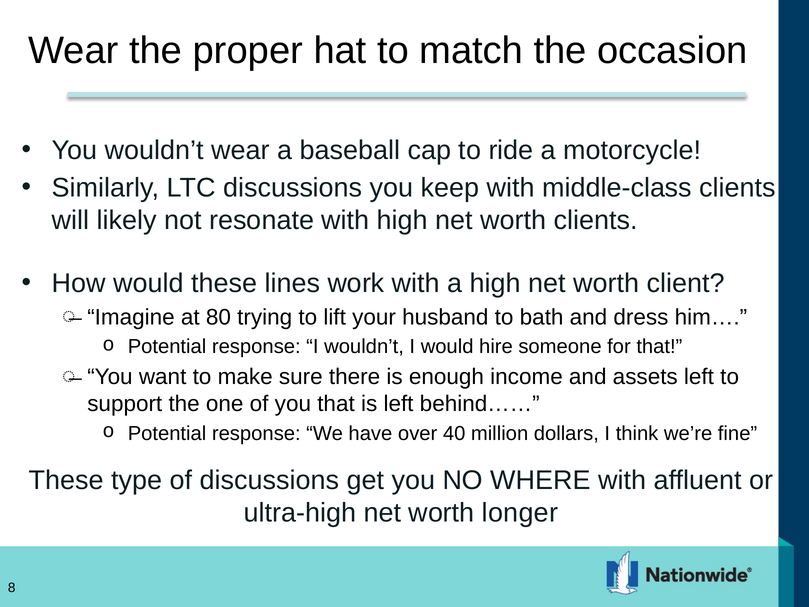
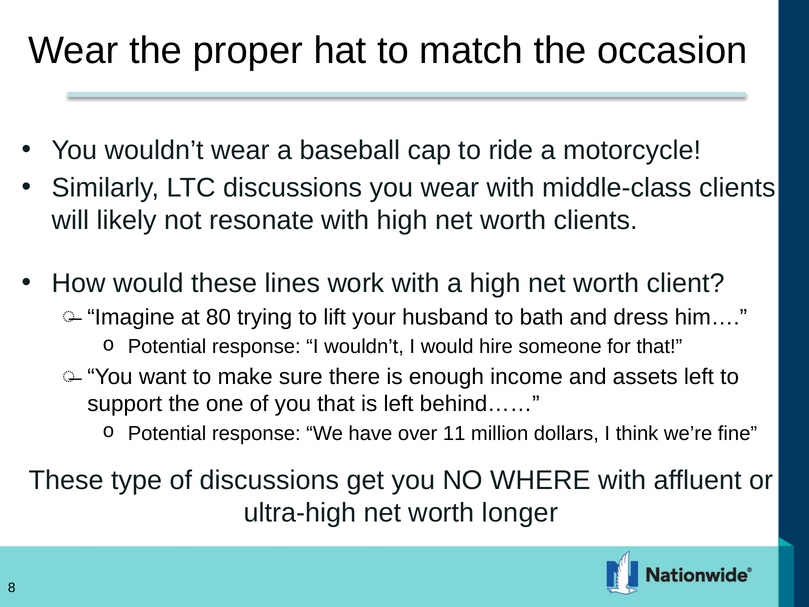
you keep: keep -> wear
40: 40 -> 11
